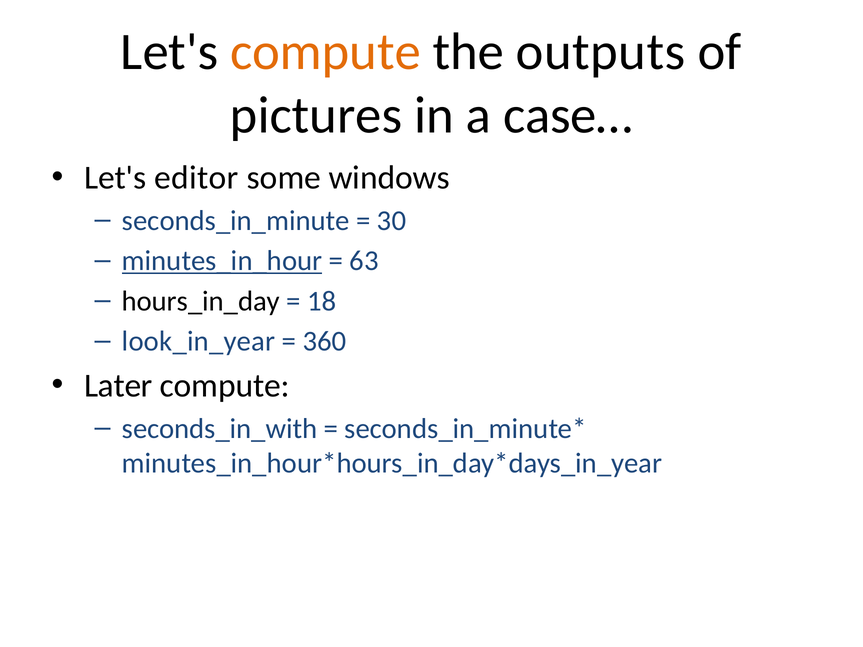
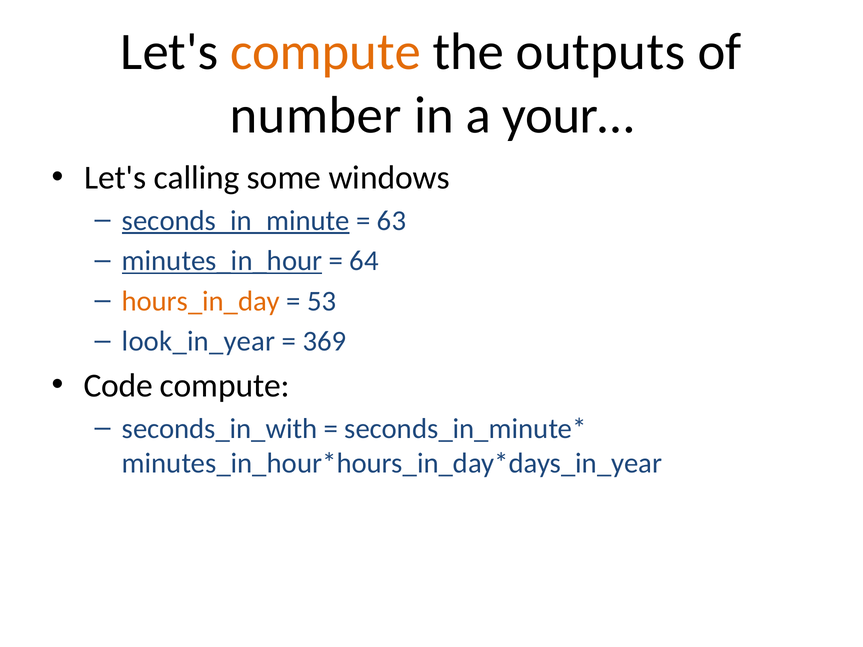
pictures: pictures -> number
case…: case… -> your…
editor: editor -> calling
seconds_in_minute underline: none -> present
30: 30 -> 63
63: 63 -> 64
hours_in_day colour: black -> orange
18: 18 -> 53
360: 360 -> 369
Later: Later -> Code
